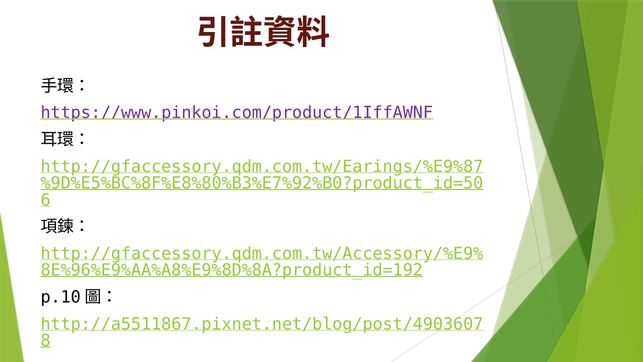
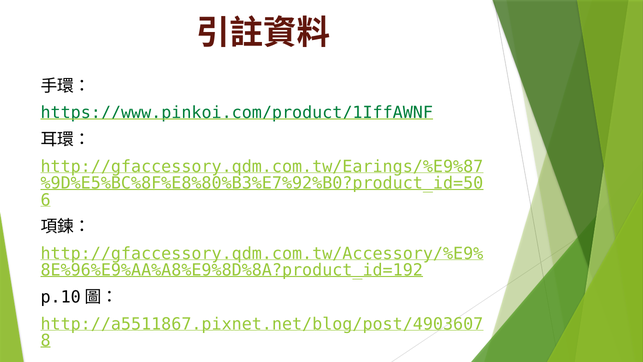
https://www.pinkoi.com/product/1IffAWNF colour: purple -> green
